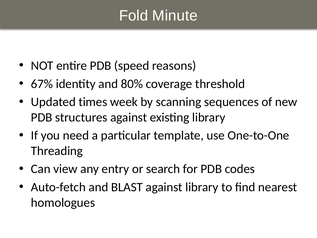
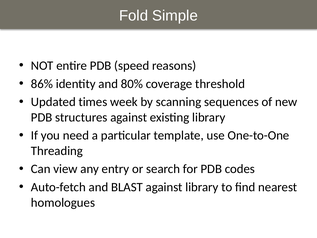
Minute: Minute -> Simple
67%: 67% -> 86%
